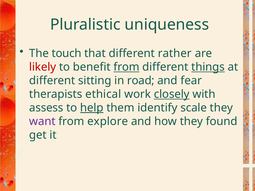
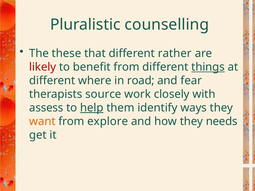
uniqueness: uniqueness -> counselling
touch: touch -> these
from at (127, 67) underline: present -> none
sitting: sitting -> where
ethical: ethical -> source
closely underline: present -> none
scale: scale -> ways
want colour: purple -> orange
found: found -> needs
